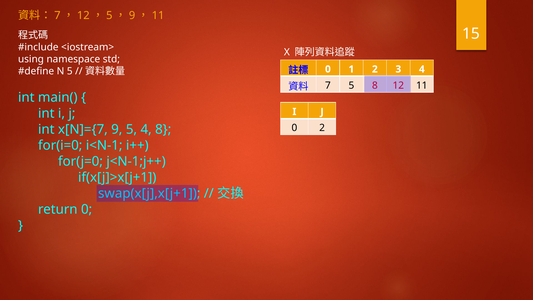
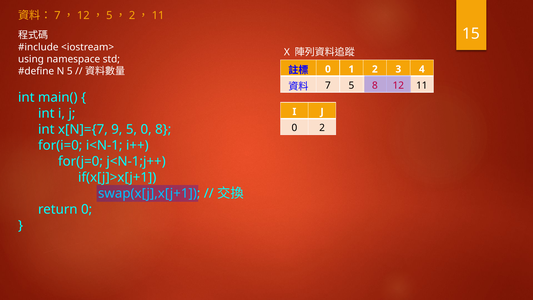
9 at (132, 16): 9 -> 2
5 4: 4 -> 0
